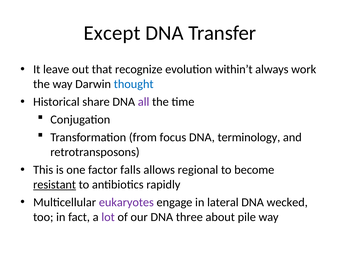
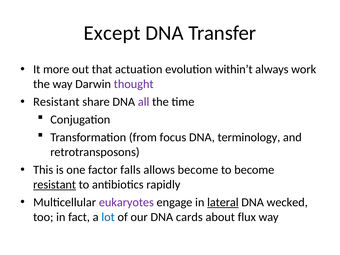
leave: leave -> more
recognize: recognize -> actuation
thought colour: blue -> purple
Historical at (56, 102): Historical -> Resistant
allows regional: regional -> become
lateral underline: none -> present
lot colour: purple -> blue
three: three -> cards
pile: pile -> flux
